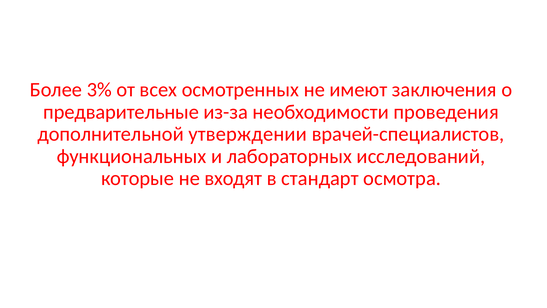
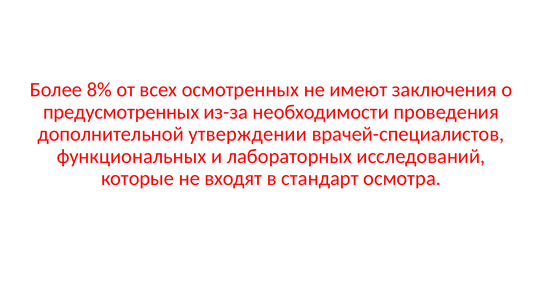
3%: 3% -> 8%
предварительные: предварительные -> предусмотренных
